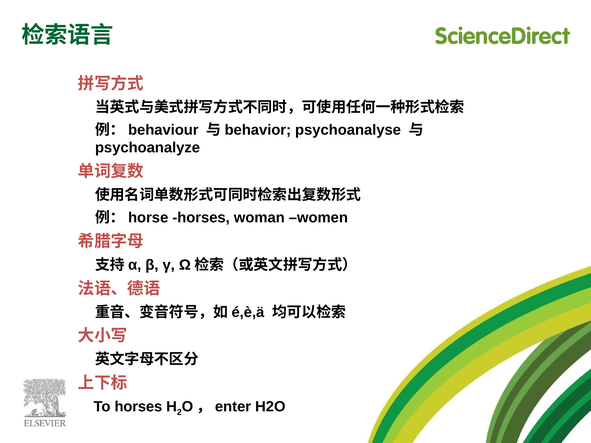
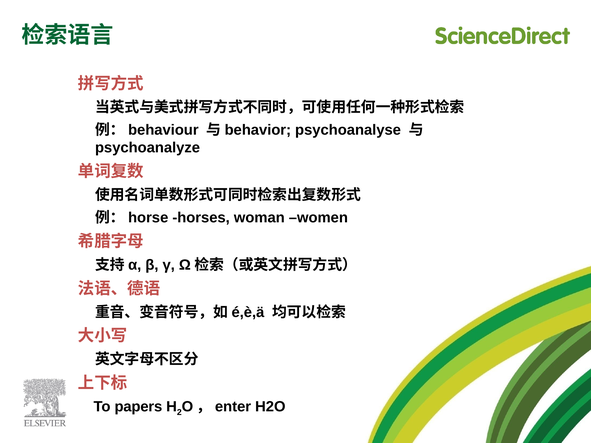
To horses: horses -> papers
